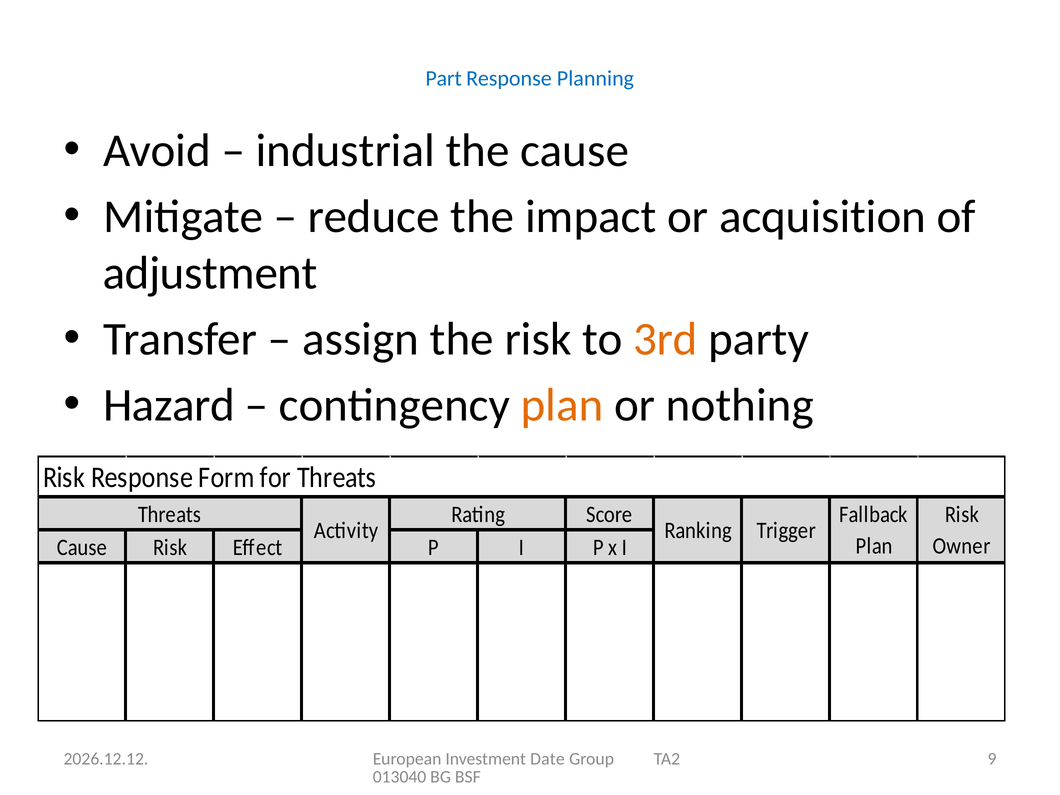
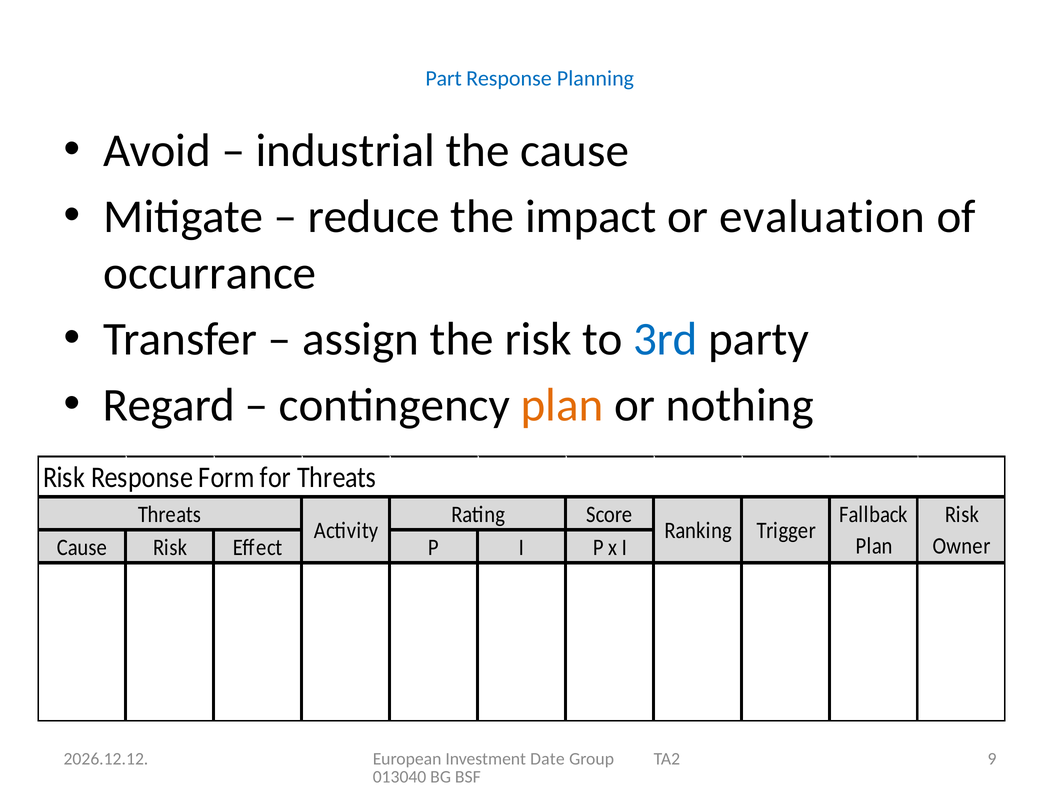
acquisition: acquisition -> evaluation
adjustment: adjustment -> occurrance
3rd colour: orange -> blue
Hazard: Hazard -> Regard
